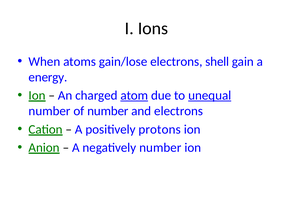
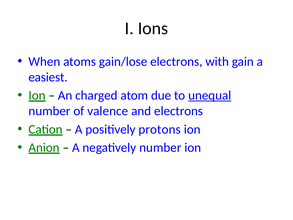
shell: shell -> with
energy: energy -> easiest
atom underline: present -> none
of number: number -> valence
